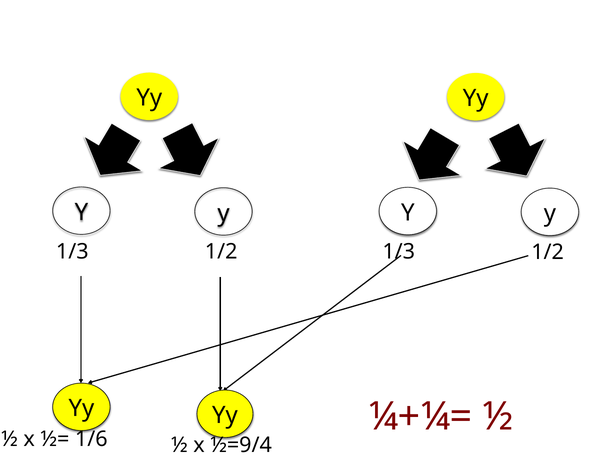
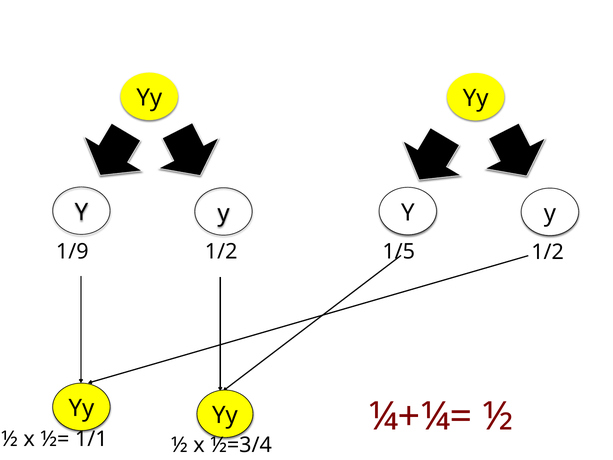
1/3 at (72, 251): 1/3 -> 1/9
1/3 at (399, 252): 1/3 -> 1/5
1/6: 1/6 -> 1/1
½=9/4: ½=9/4 -> ½=3/4
